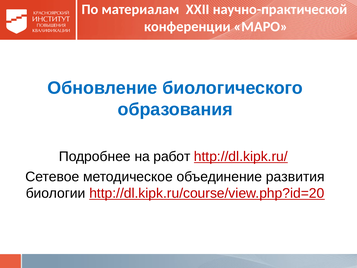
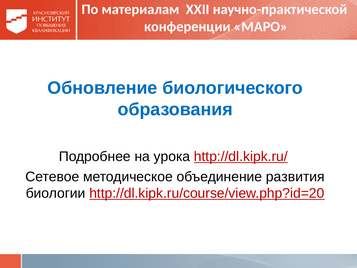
работ: работ -> урока
